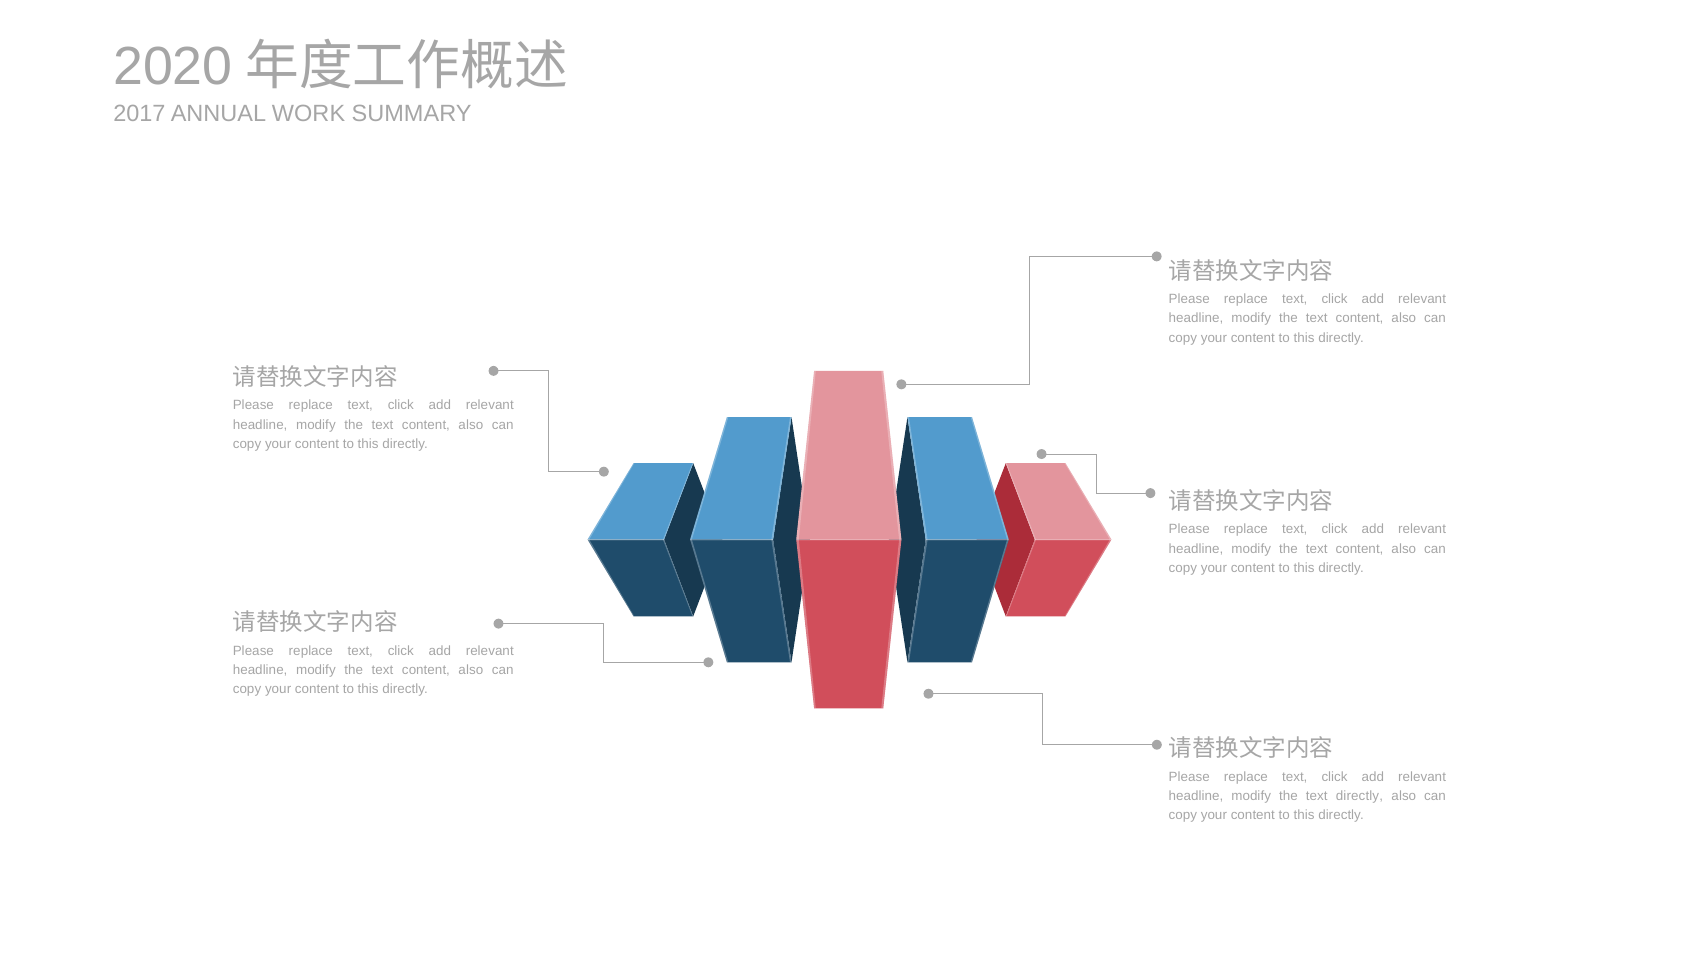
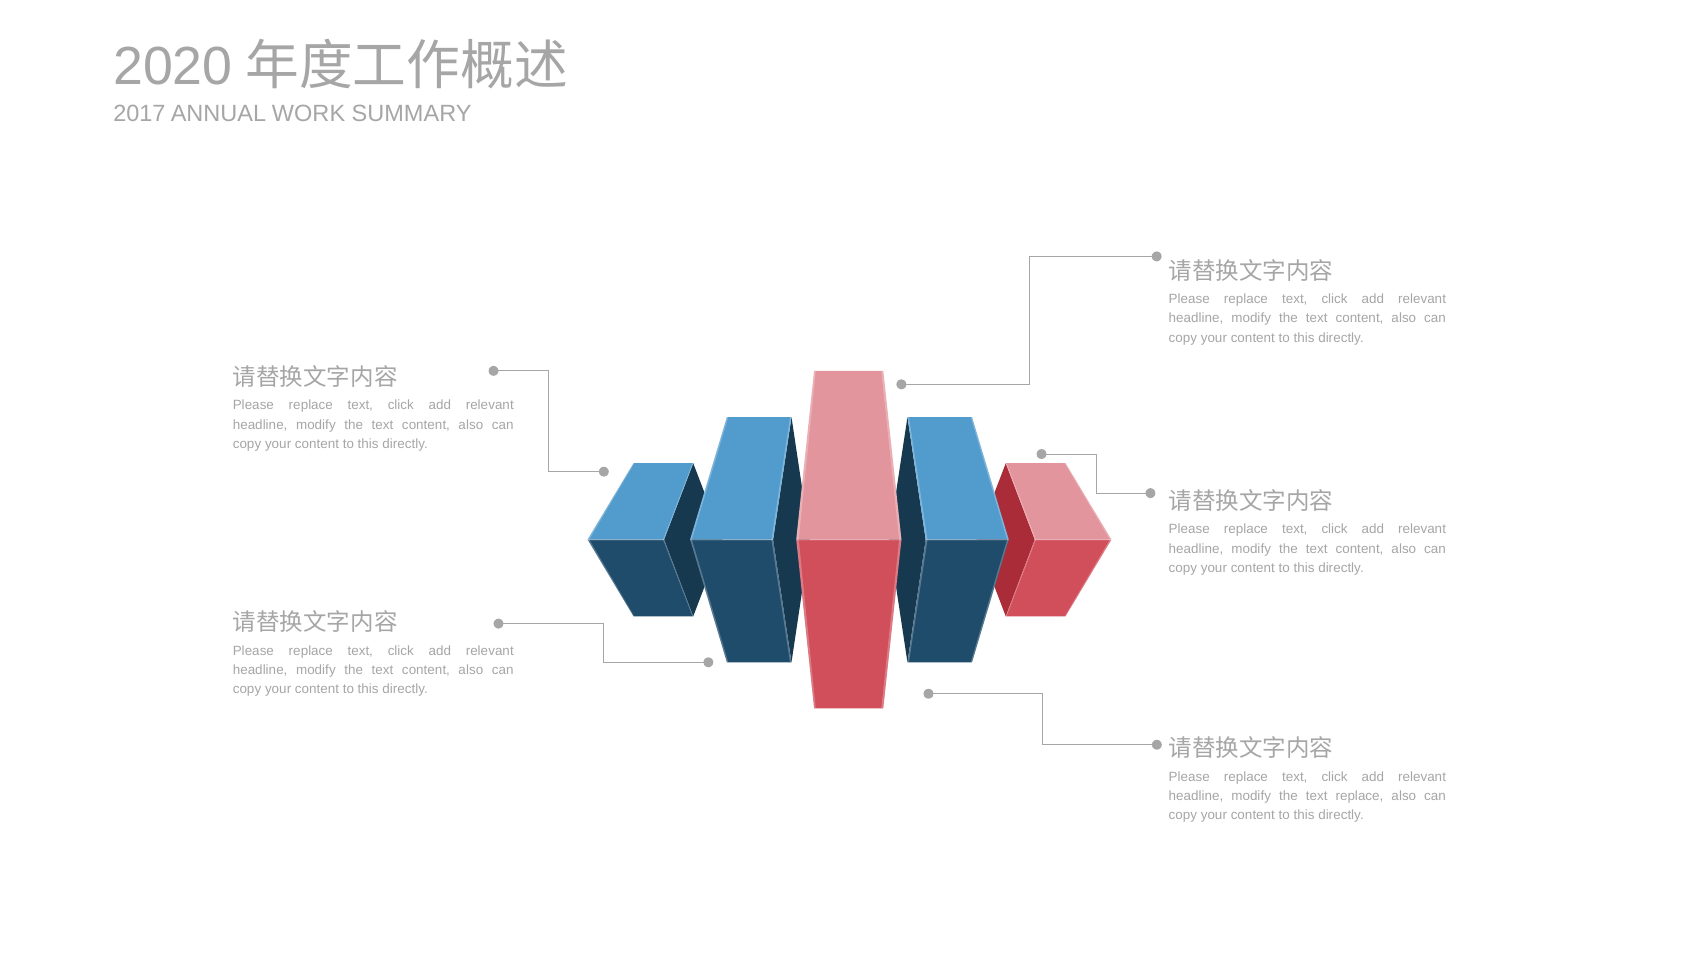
text directly: directly -> replace
